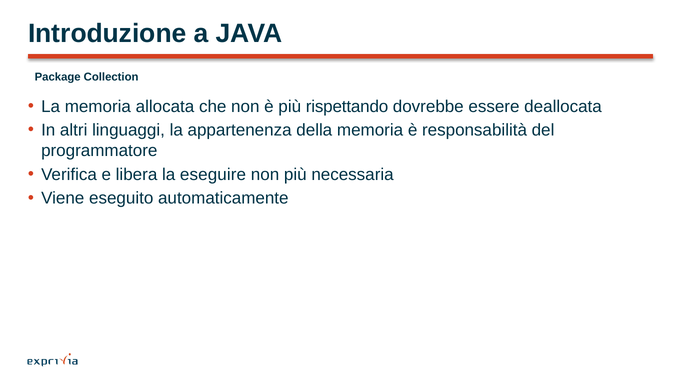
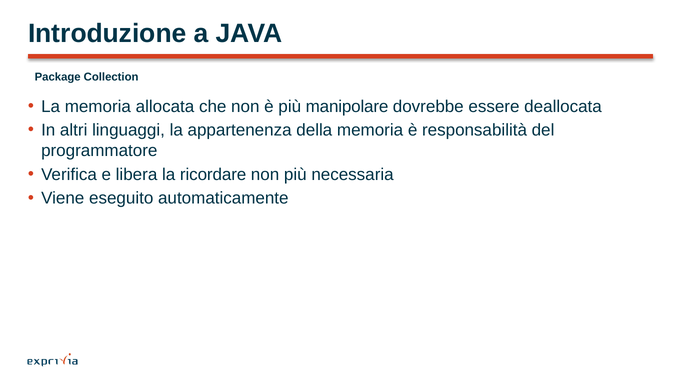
rispettando: rispettando -> manipolare
eseguire: eseguire -> ricordare
